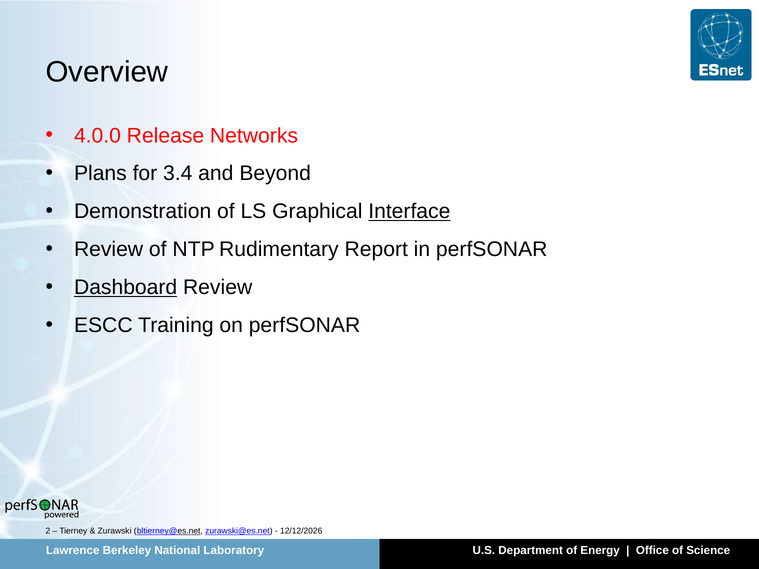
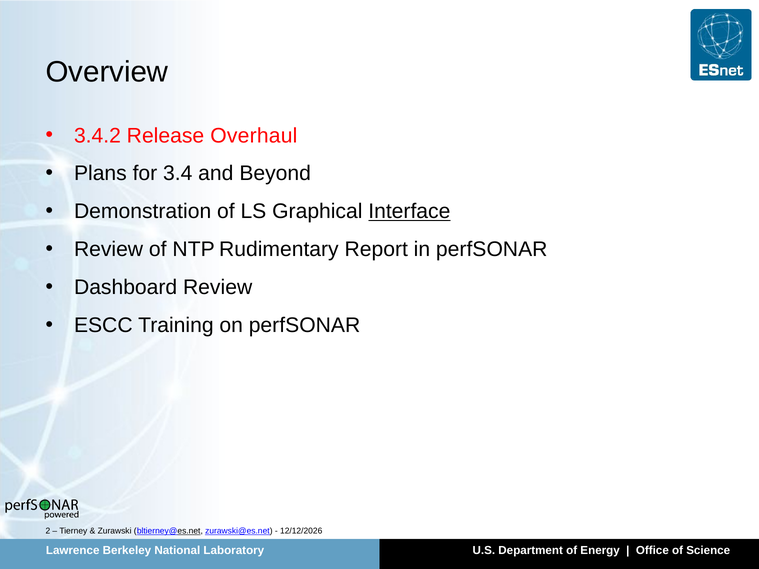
4.0.0: 4.0.0 -> 3.4.2
Networks: Networks -> Overhaul
Dashboard underline: present -> none
